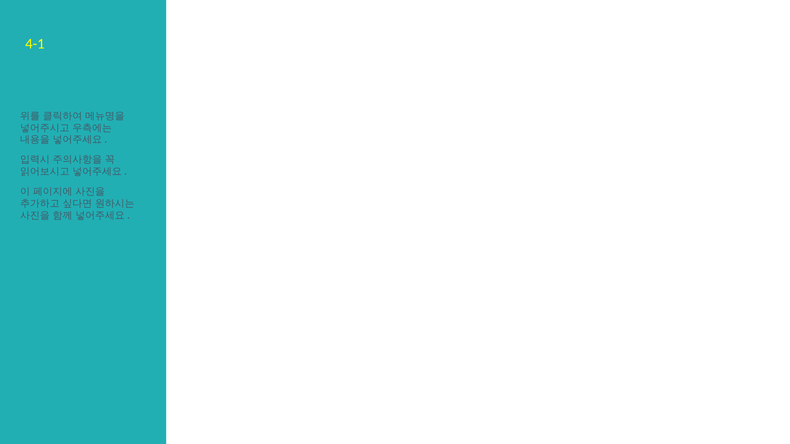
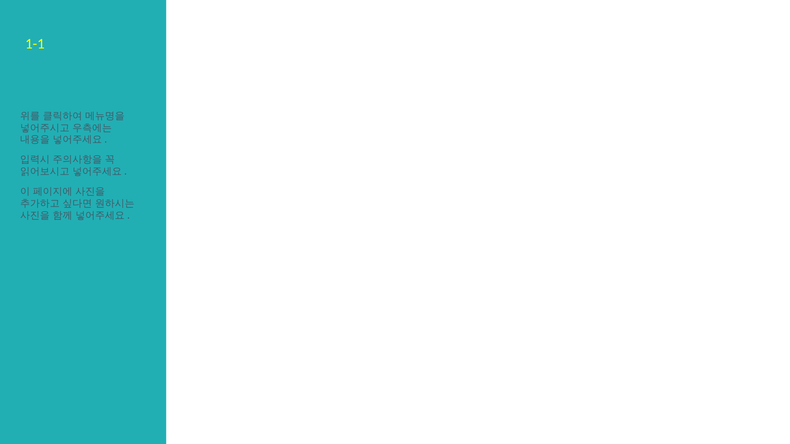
4-1: 4-1 -> 1-1
